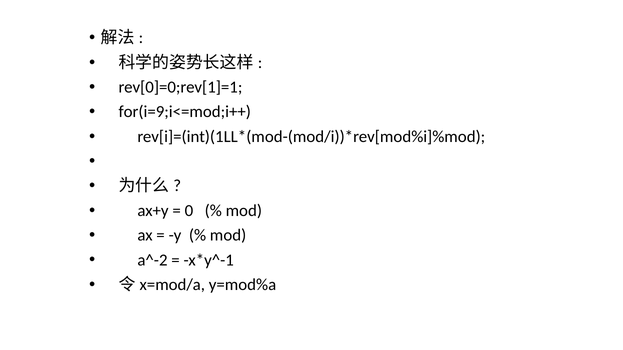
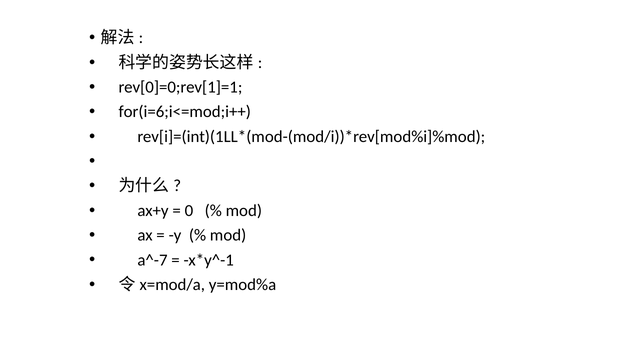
for(i=9;i<=mod;i++: for(i=9;i<=mod;i++ -> for(i=6;i<=mod;i++
a^-2: a^-2 -> a^-7
